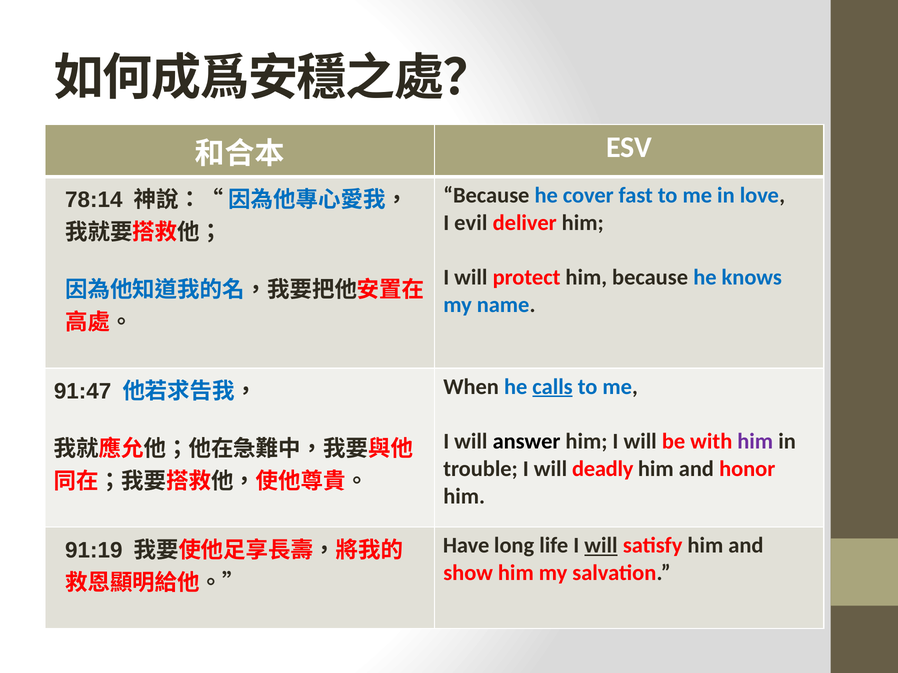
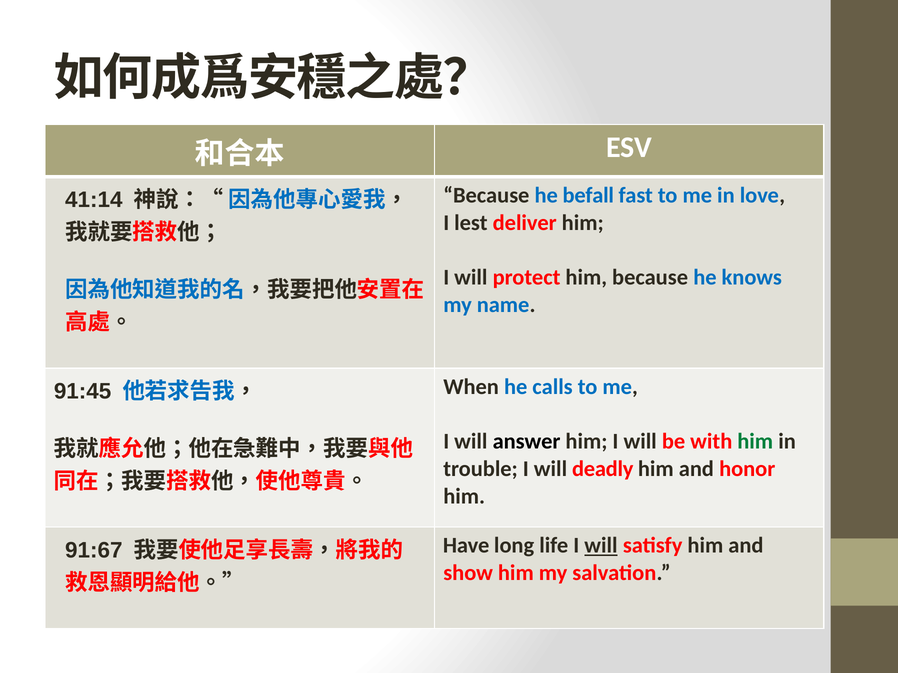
cover: cover -> befall
78:14: 78:14 -> 41:14
evil: evil -> lest
calls underline: present -> none
91:47: 91:47 -> 91:45
him at (755, 442) colour: purple -> green
91:19: 91:19 -> 91:67
